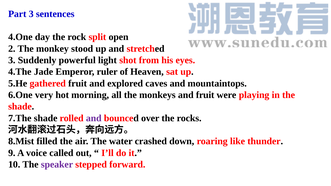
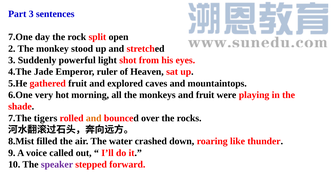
4.One: 4.One -> 7.One
7.The shade: shade -> tigers
and at (94, 118) colour: purple -> orange
